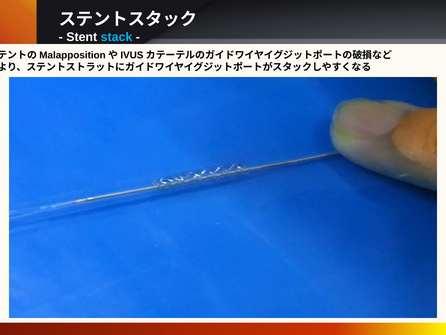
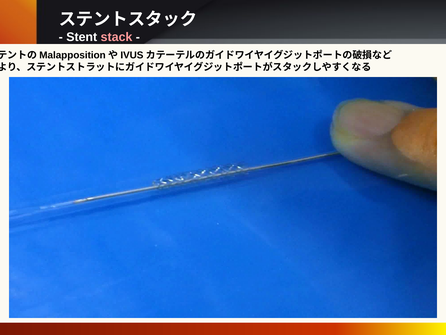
stack colour: light blue -> pink
